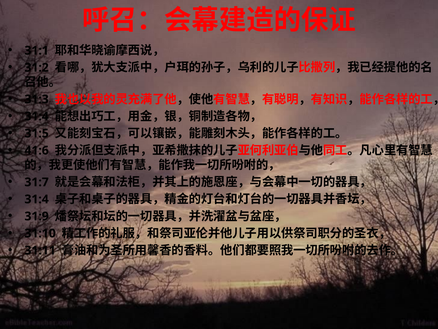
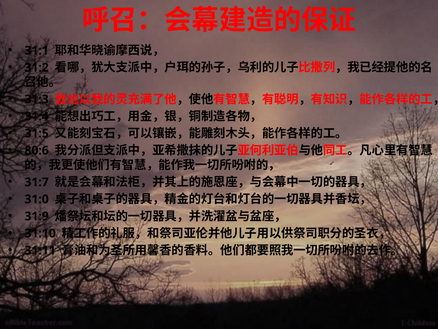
41:6: 41:6 -> 80:6
31:4 at (37, 199): 31:4 -> 31:0
